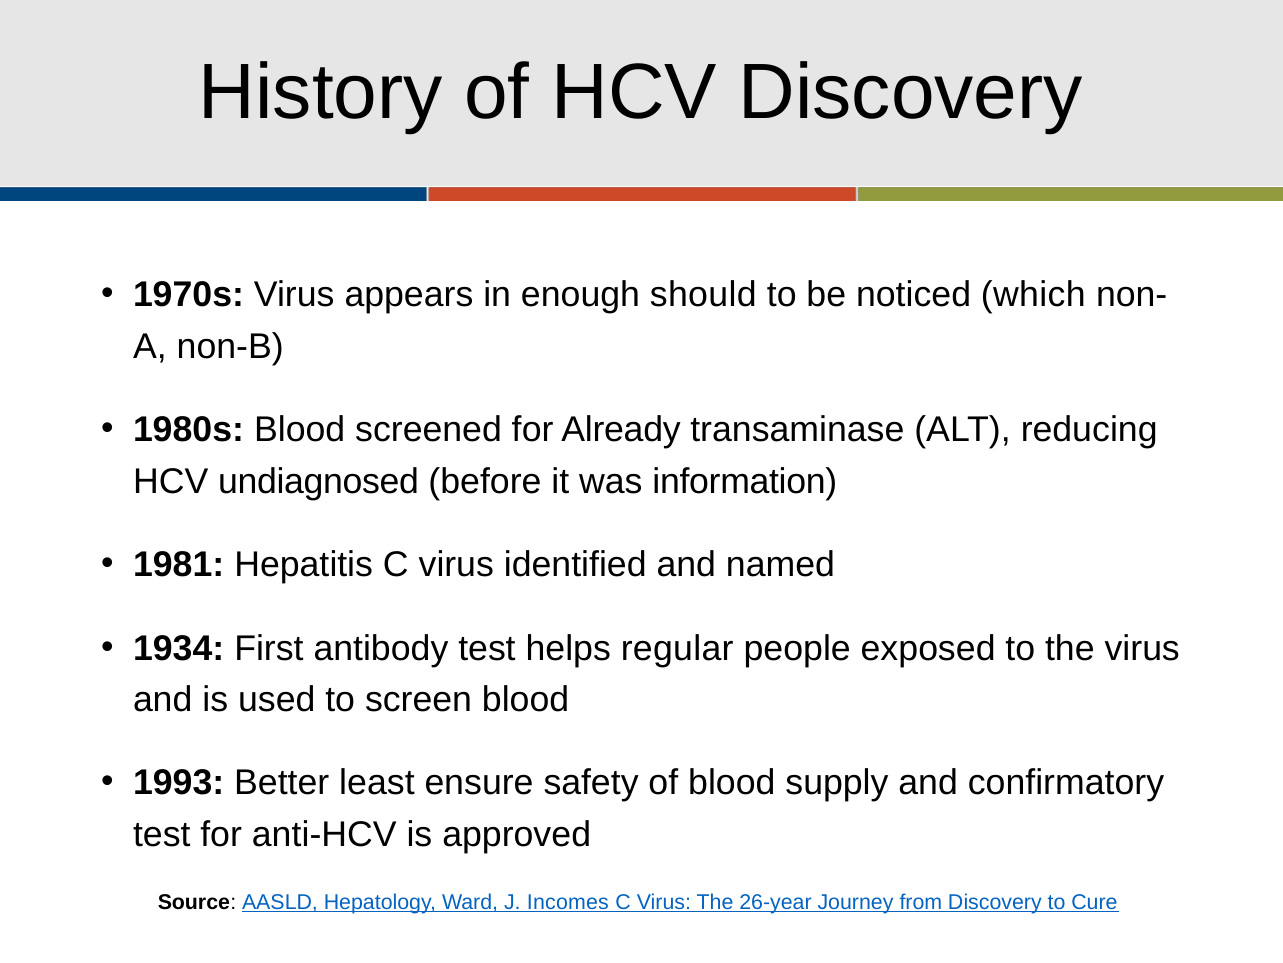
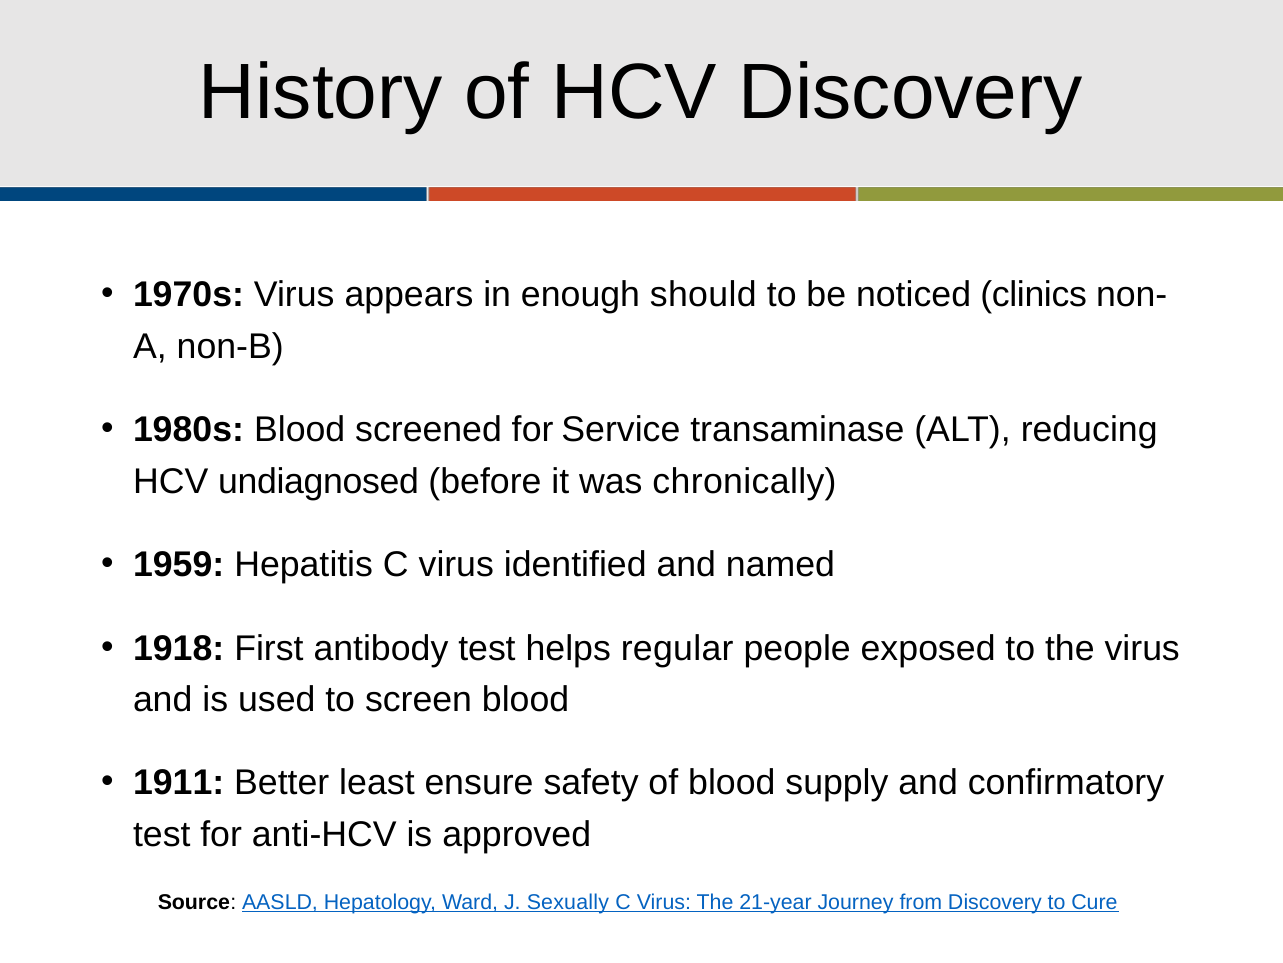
which: which -> clinics
Already: Already -> Service
information: information -> chronically
1981: 1981 -> 1959
1934: 1934 -> 1918
1993: 1993 -> 1911
Incomes: Incomes -> Sexually
26-year: 26-year -> 21-year
